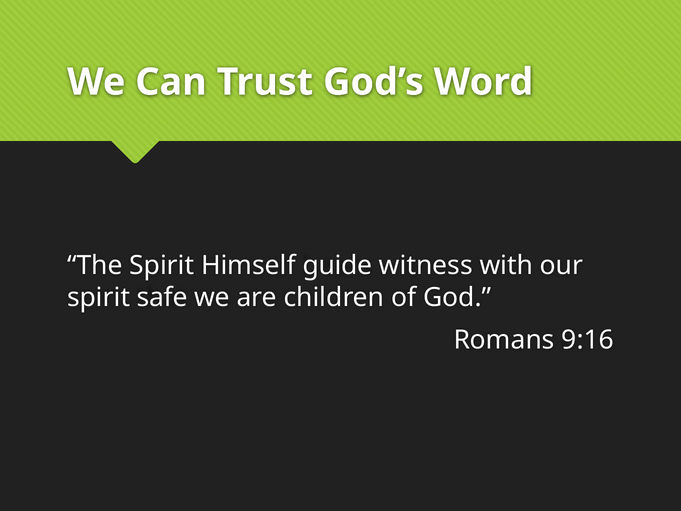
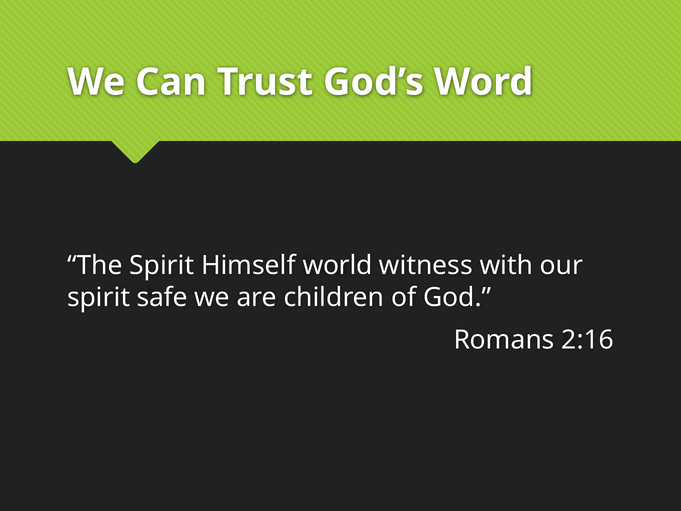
guide: guide -> world
9:16: 9:16 -> 2:16
